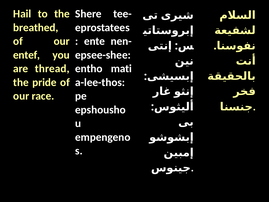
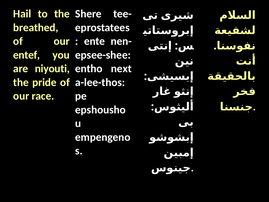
thread: thread -> niyouti
mati: mati -> next
